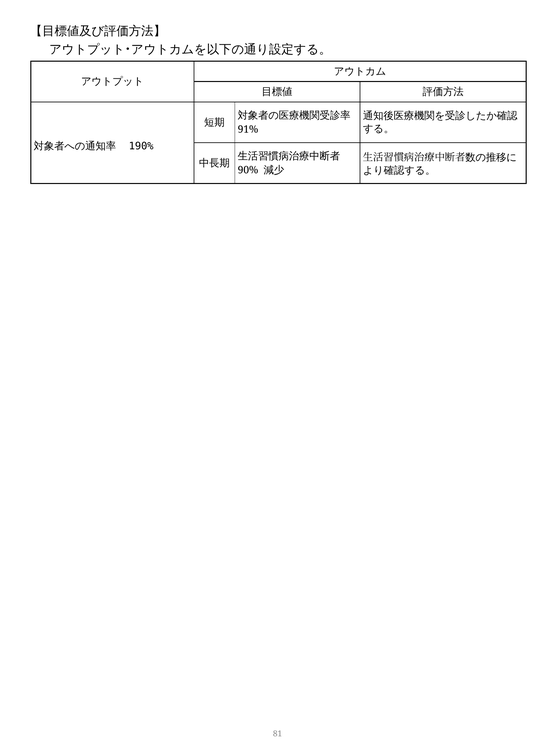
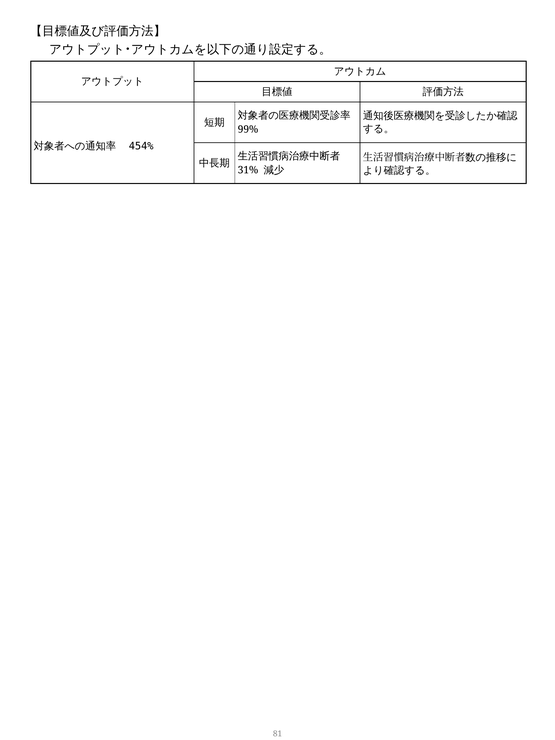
91%: 91% -> 99%
190%: 190% -> 454%
90%: 90% -> 31%
